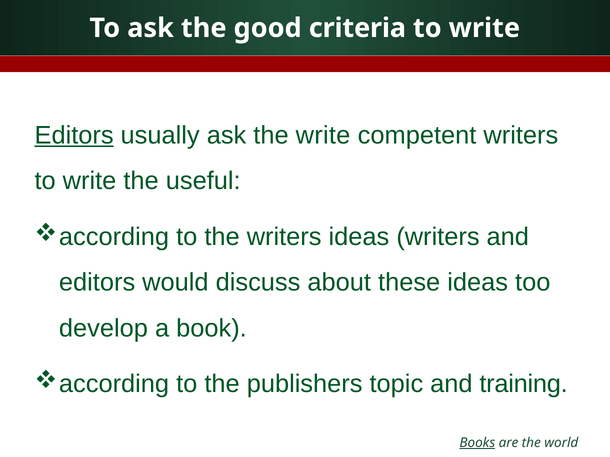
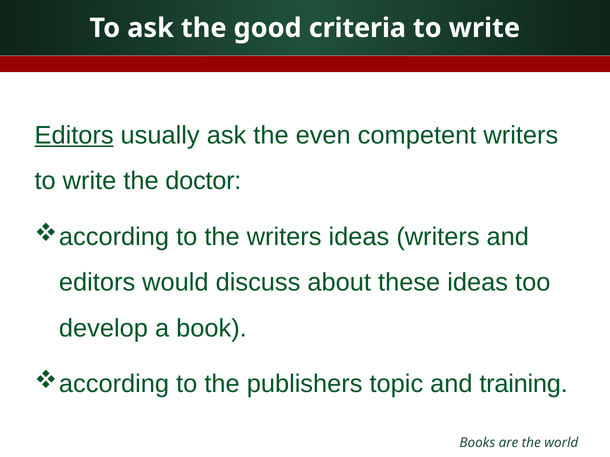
the write: write -> even
useful: useful -> doctor
Books underline: present -> none
